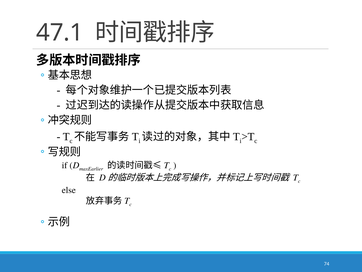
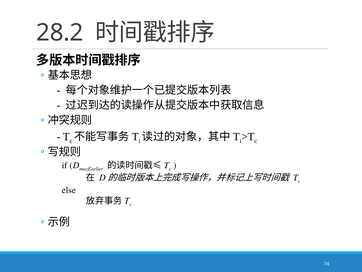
47.1: 47.1 -> 28.2
